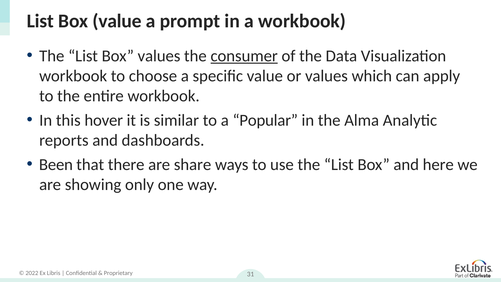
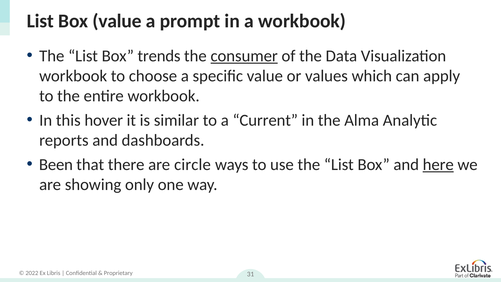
Box values: values -> trends
Popular: Popular -> Current
share: share -> circle
here underline: none -> present
